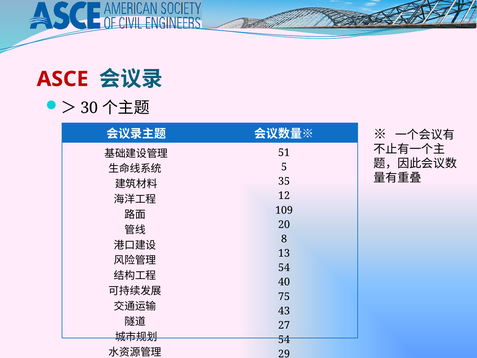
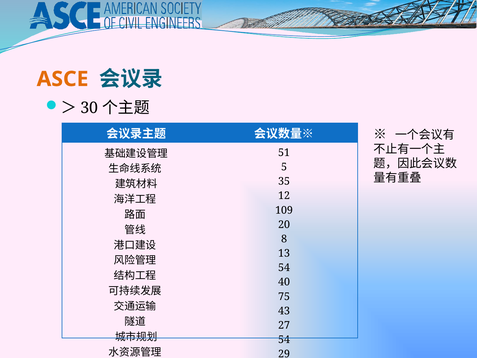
ASCE colour: red -> orange
